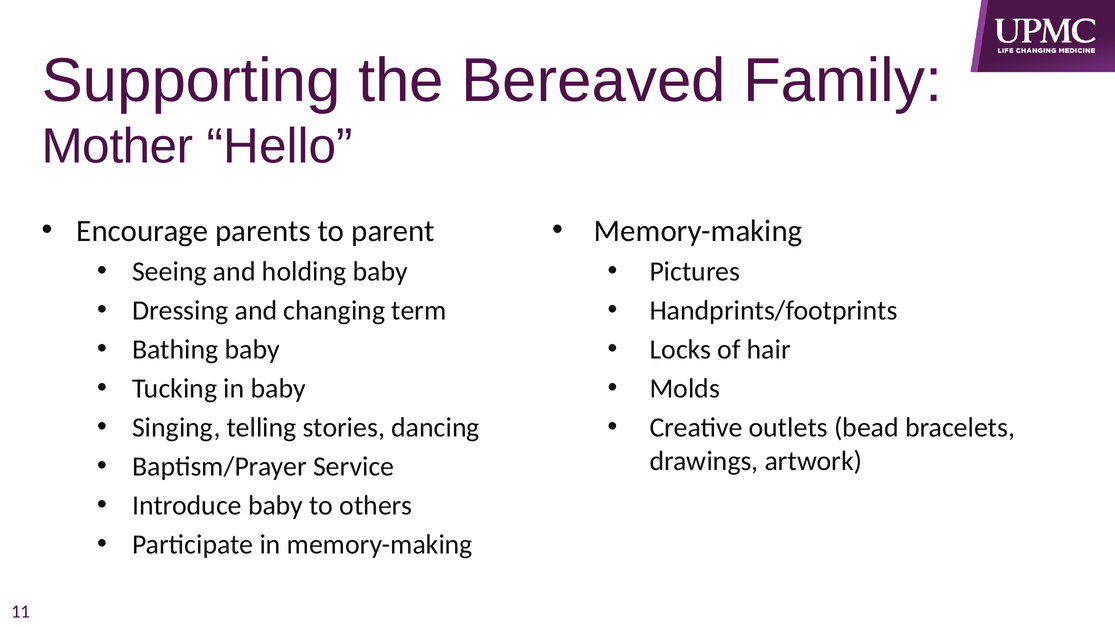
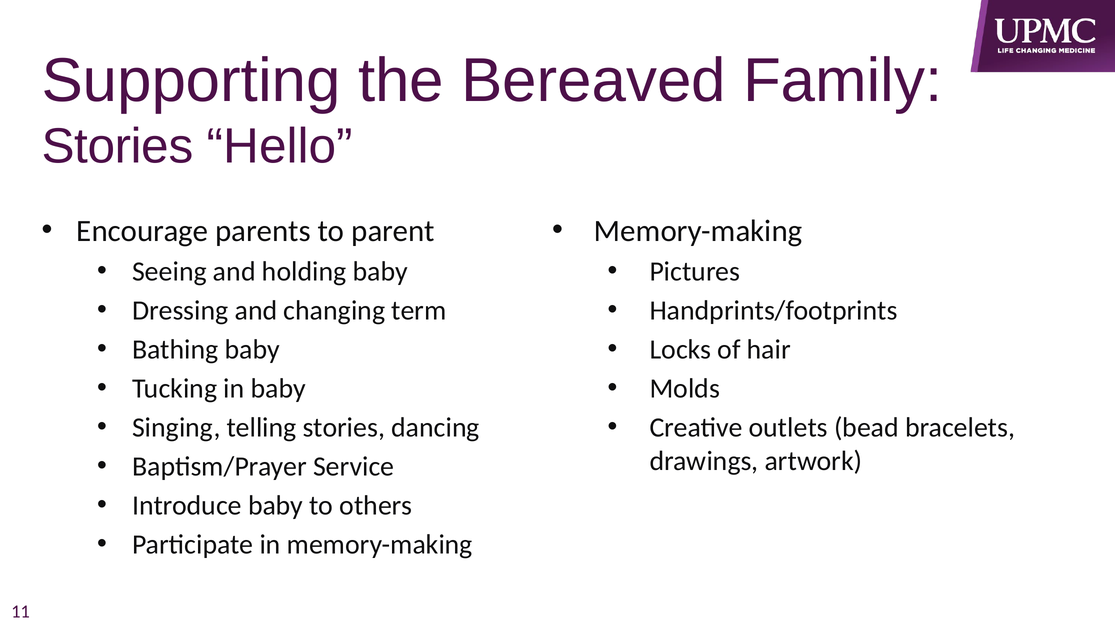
Mother at (118, 147): Mother -> Stories
